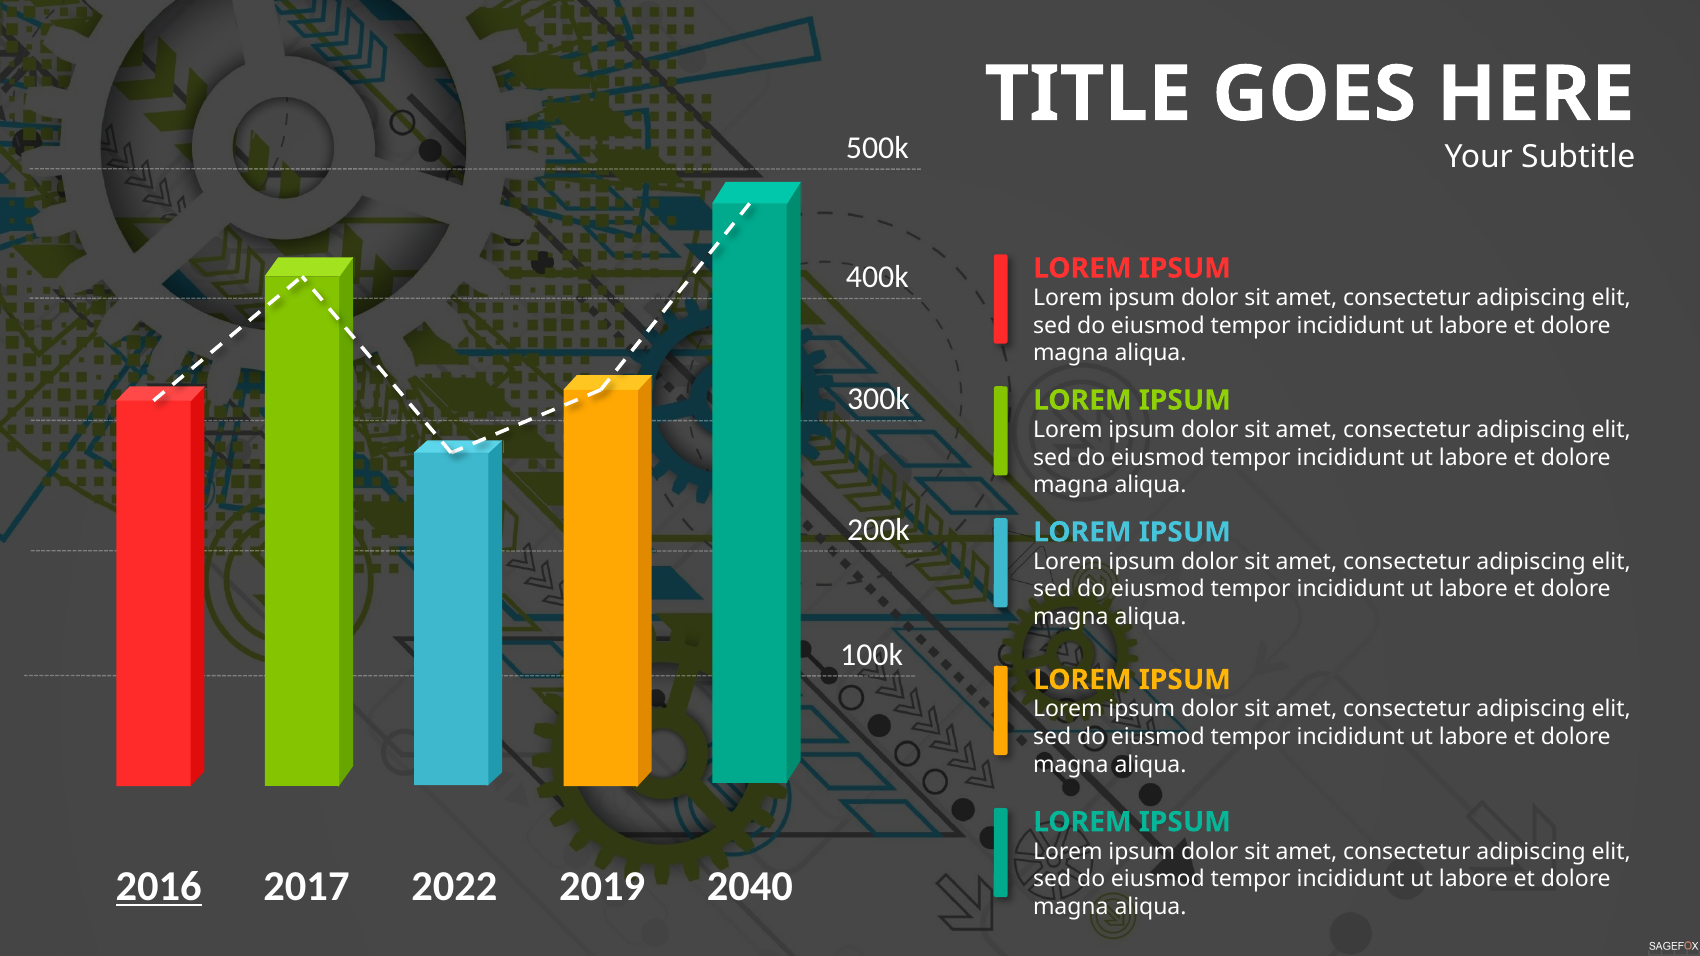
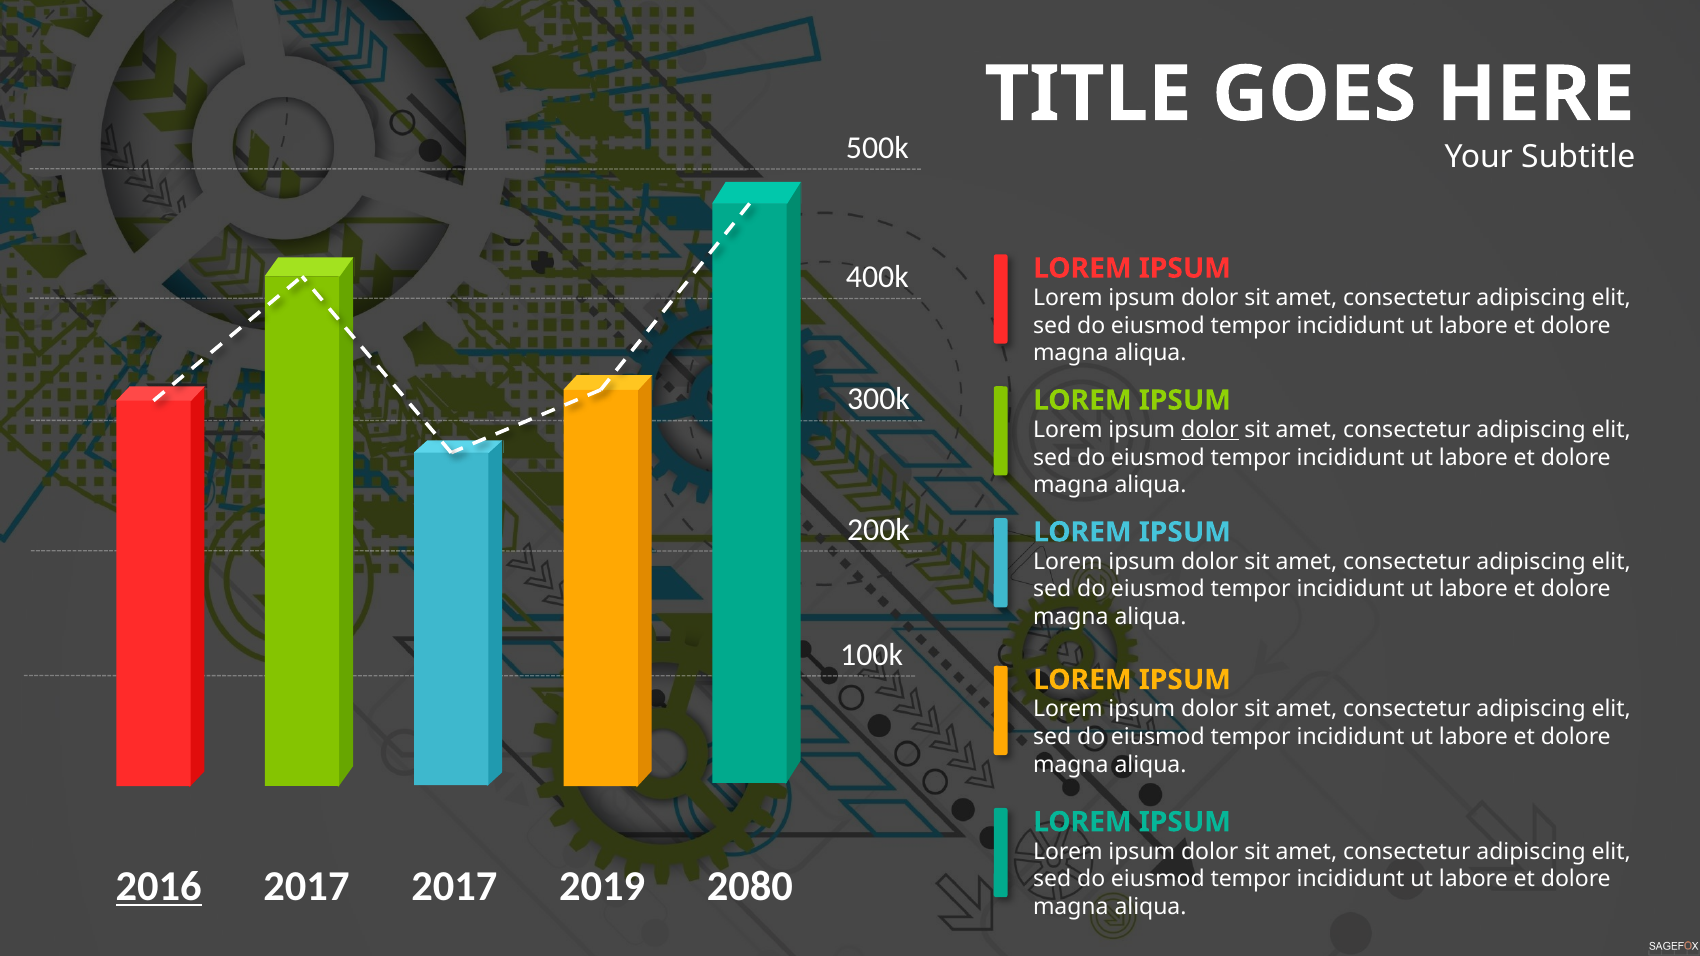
dolor at (1210, 430) underline: none -> present
2017 2022: 2022 -> 2017
2040: 2040 -> 2080
